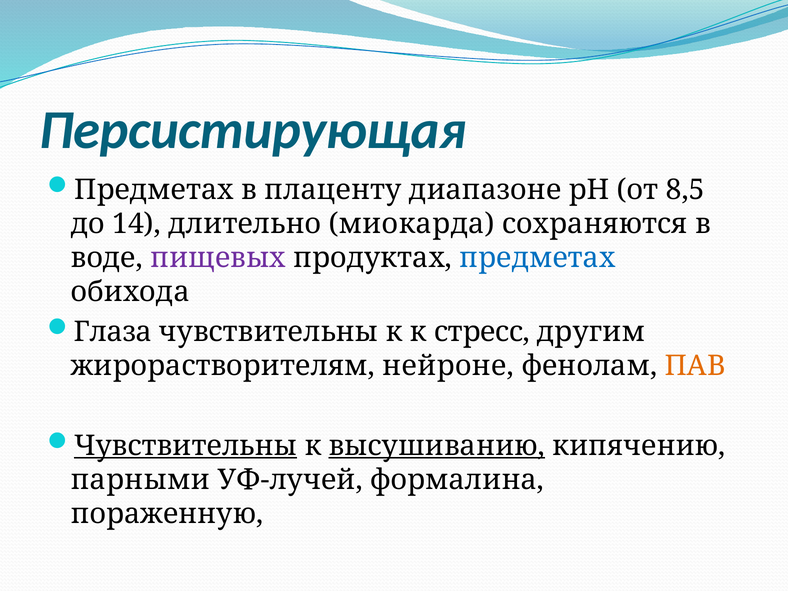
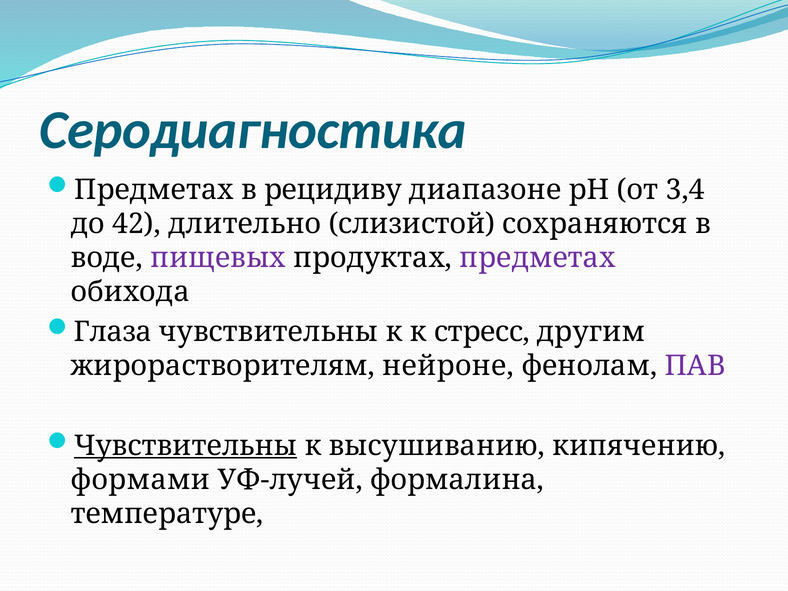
Персистирующая: Персистирующая -> Серодиагностика
плаценту: плаценту -> рецидиву
8,5: 8,5 -> 3,4
14: 14 -> 42
миокарда: миокарда -> слизистой
предметах at (538, 258) colour: blue -> purple
ПАВ colour: orange -> purple
высушиванию underline: present -> none
парными: парными -> формами
пораженную: пораженную -> температуре
